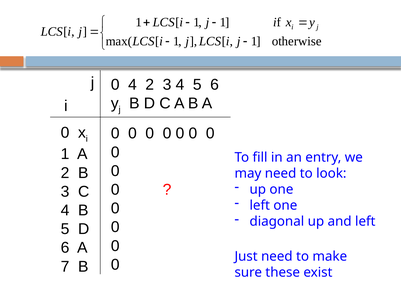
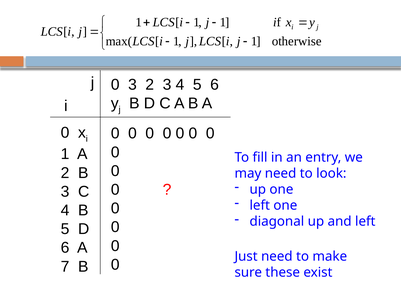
0 4: 4 -> 3
